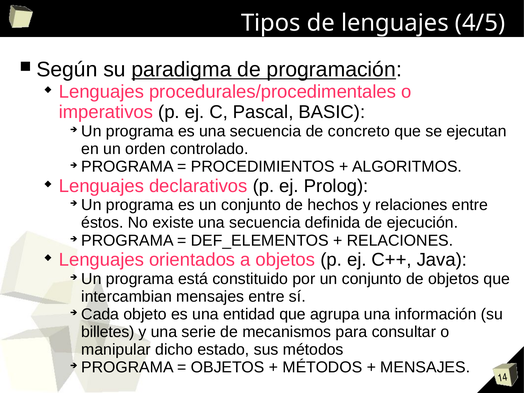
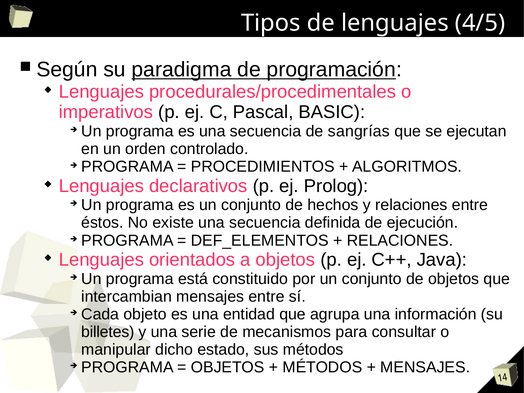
concreto: concreto -> sangrías
